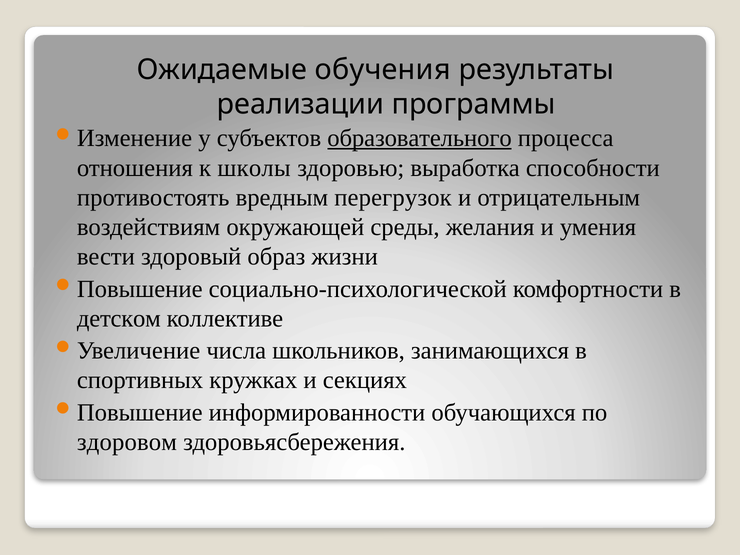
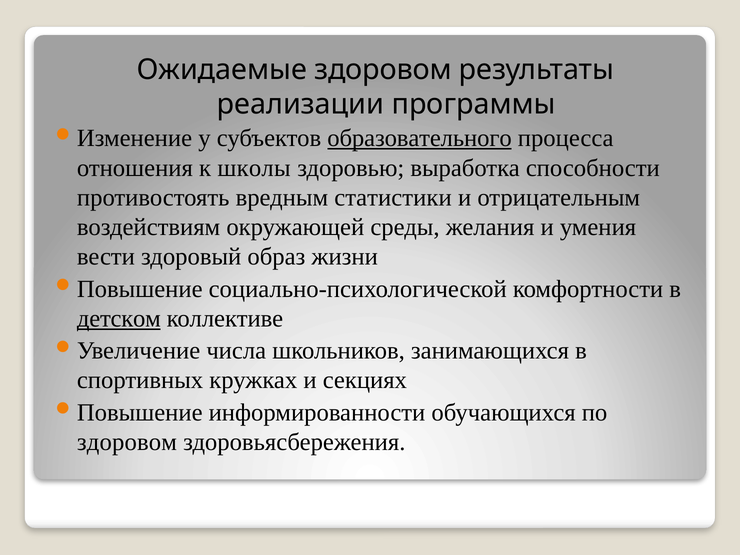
Ожидаемые обучения: обучения -> здоровом
перегрузок: перегрузок -> статистики
детском underline: none -> present
